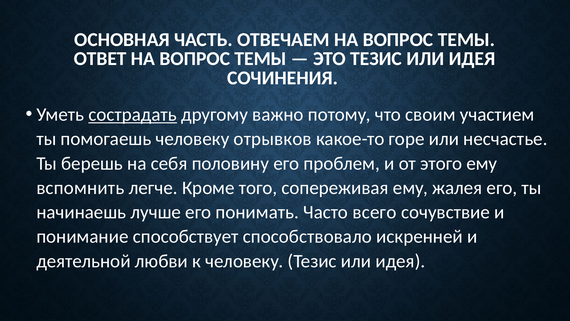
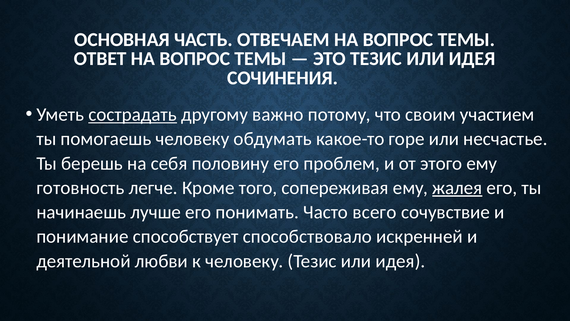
отрывков: отрывков -> обдумать
вспомнить: вспомнить -> готовность
жалея underline: none -> present
